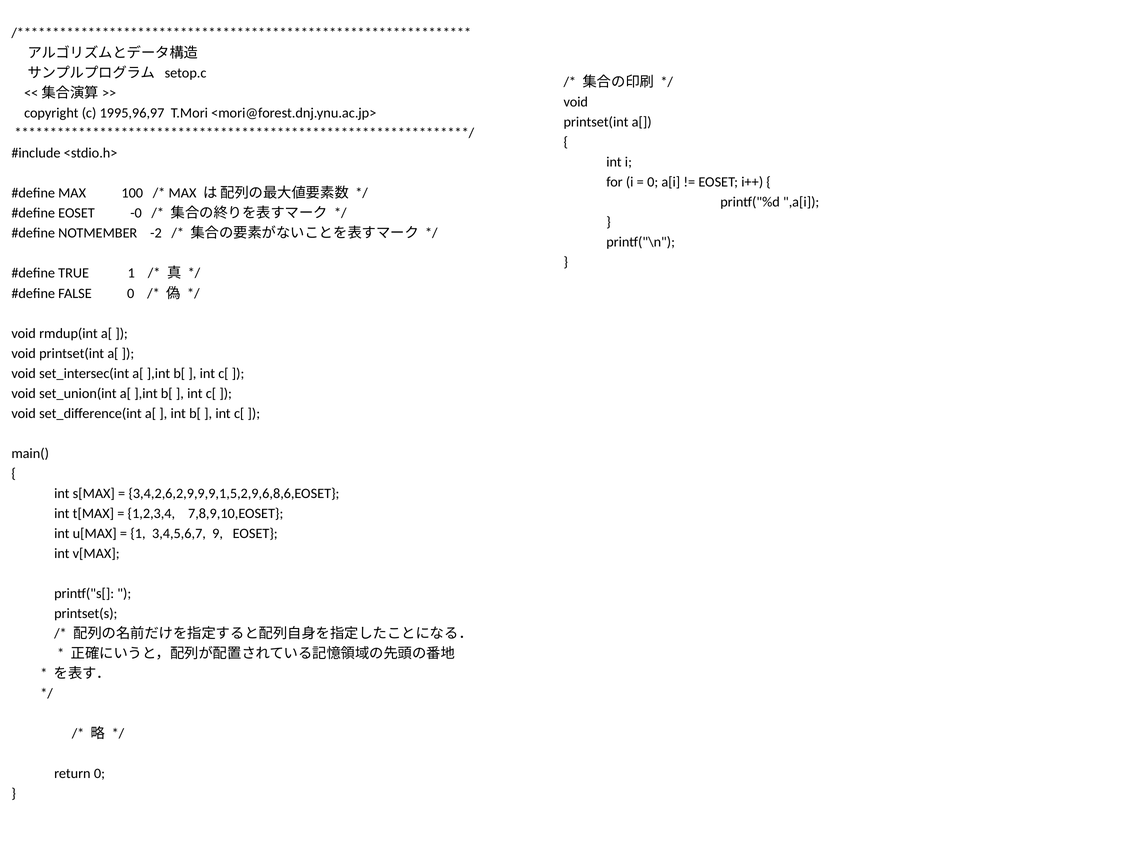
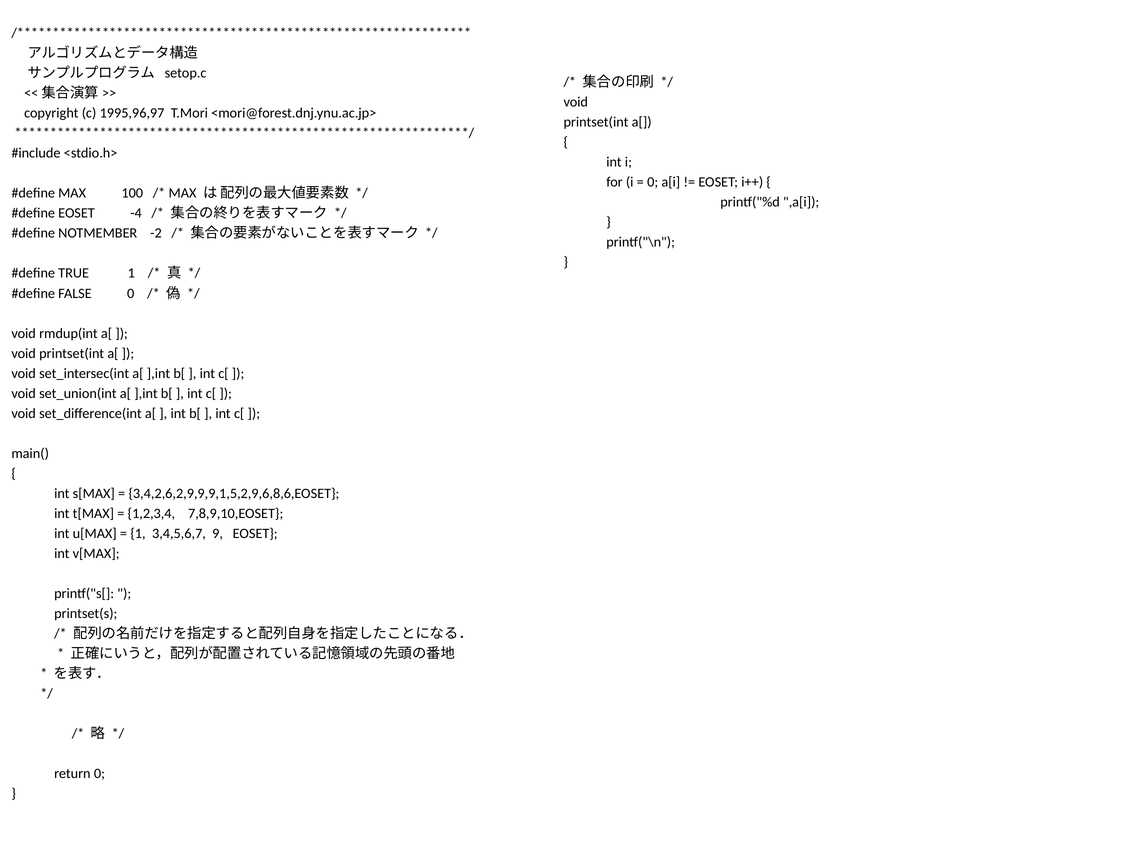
-0: -0 -> -4
